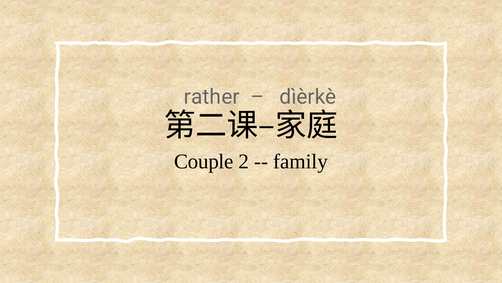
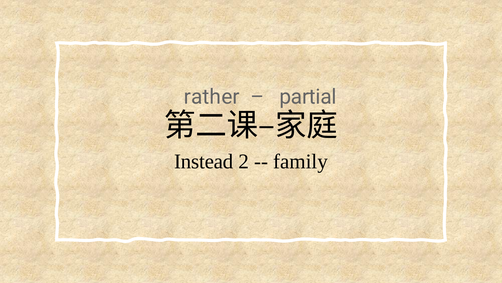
dìèrkè: dìèrkè -> partial
Couple: Couple -> Instead
